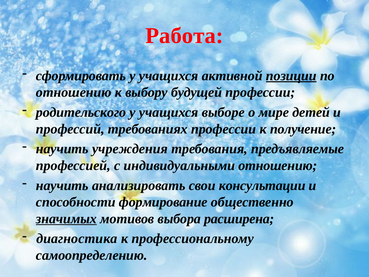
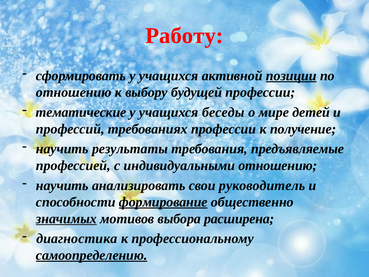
Работа: Работа -> Работу
родительского: родительского -> тематические
выборе: выборе -> беседы
учреждения: учреждения -> результаты
консультации: консультации -> руководитель
формирование underline: none -> present
самоопределению underline: none -> present
